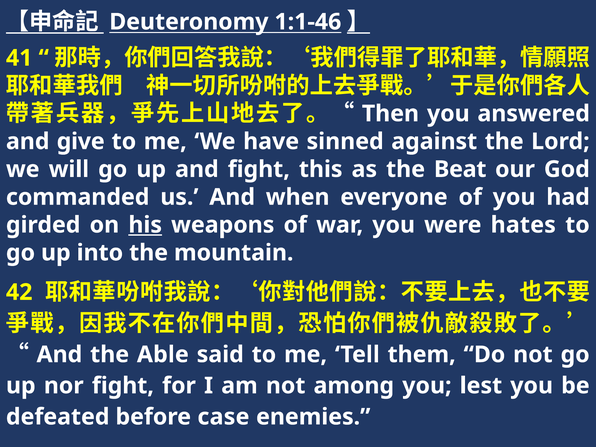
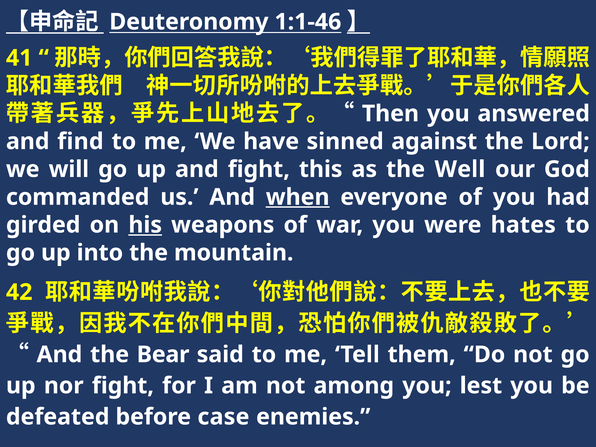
give: give -> find
Beat: Beat -> Well
when underline: none -> present
Able: Able -> Bear
